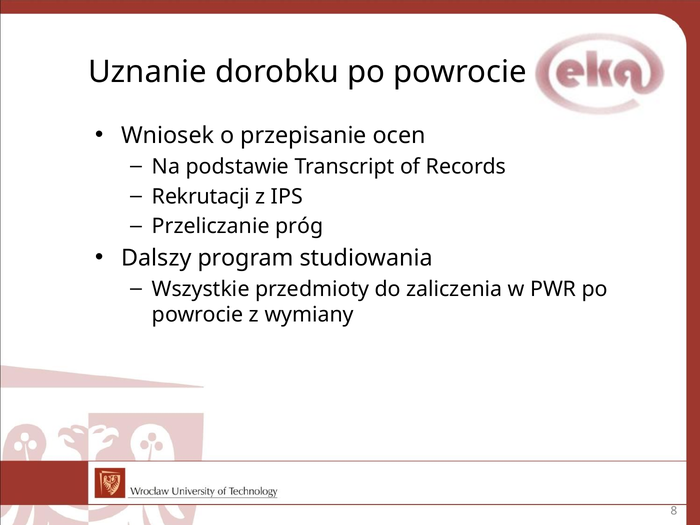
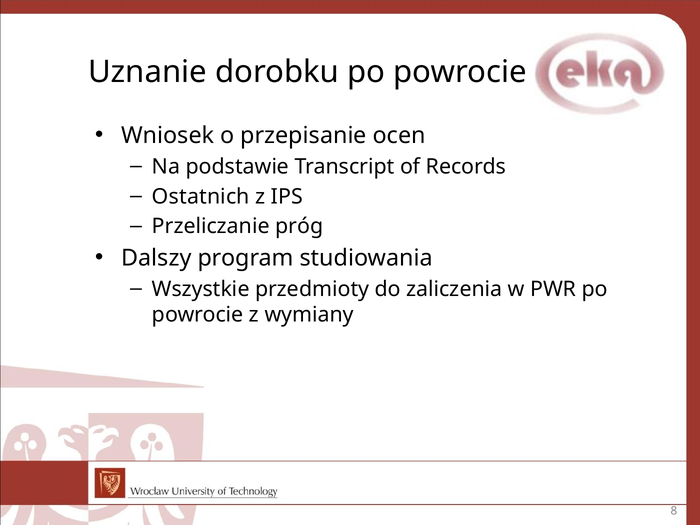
Rekrutacji: Rekrutacji -> Ostatnich
